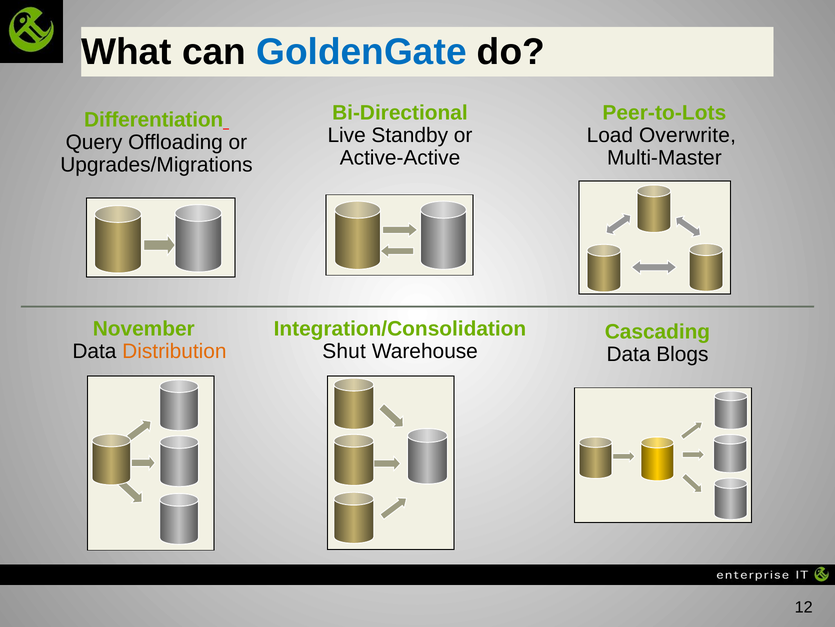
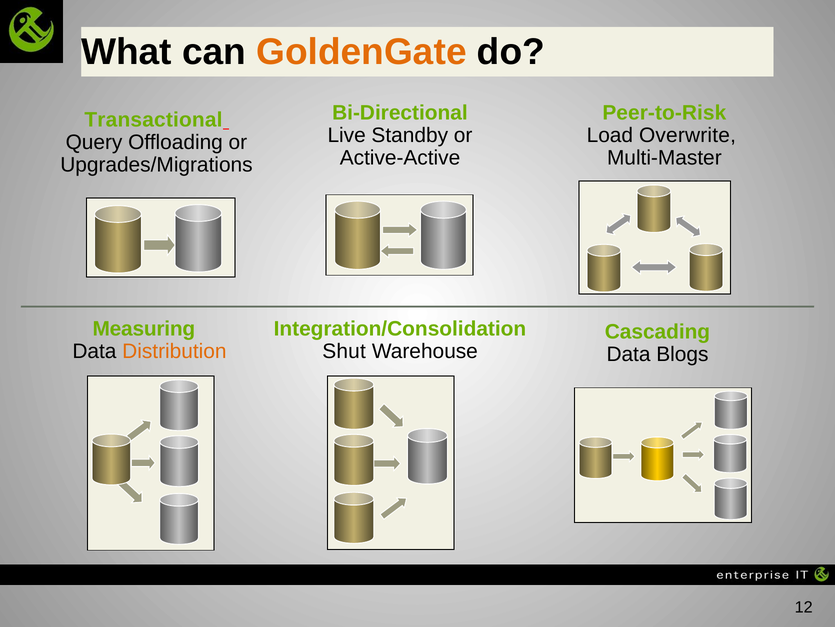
GoldenGate colour: blue -> orange
Peer-to-Lots: Peer-to-Lots -> Peer-to-Risk
Differentiation: Differentiation -> Transactional
November: November -> Measuring
